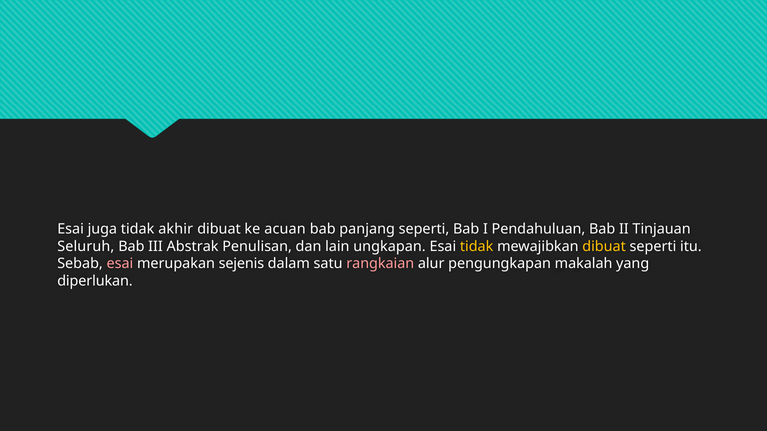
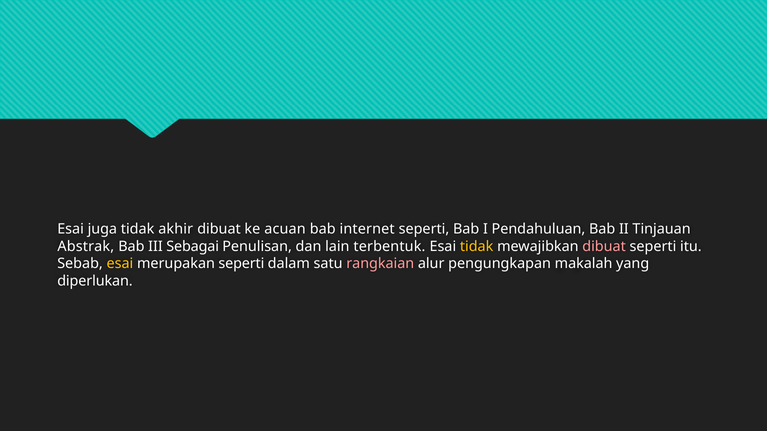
panjang: panjang -> internet
Seluruh: Seluruh -> Abstrak
Abstrak: Abstrak -> Sebagai
ungkapan: ungkapan -> terbentuk
dibuat at (604, 247) colour: yellow -> pink
esai at (120, 264) colour: pink -> yellow
merupakan sejenis: sejenis -> seperti
